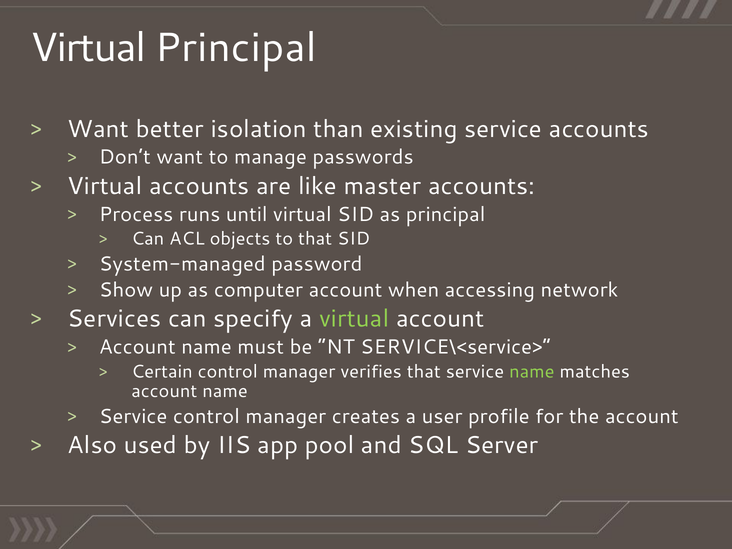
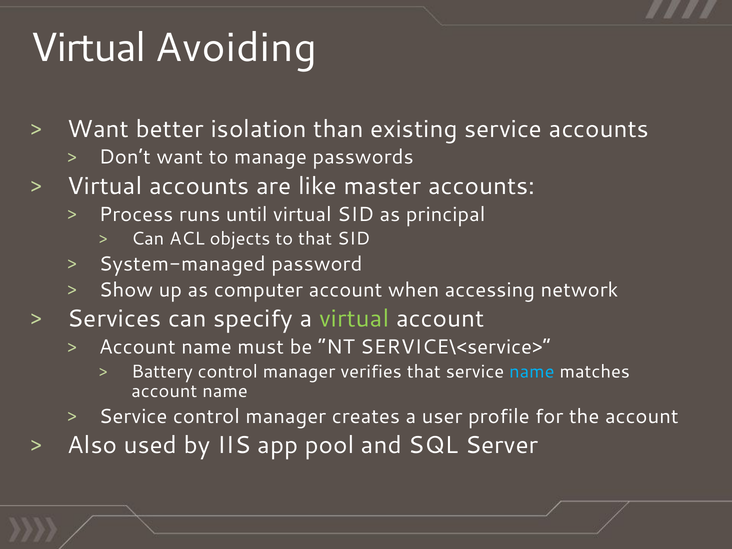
Virtual Principal: Principal -> Avoiding
Certain: Certain -> Battery
name at (532, 372) colour: light green -> light blue
